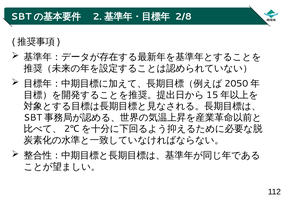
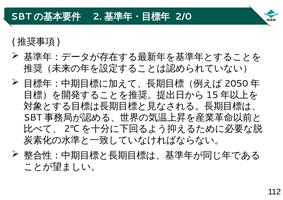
2/8: 2/8 -> 2/0
